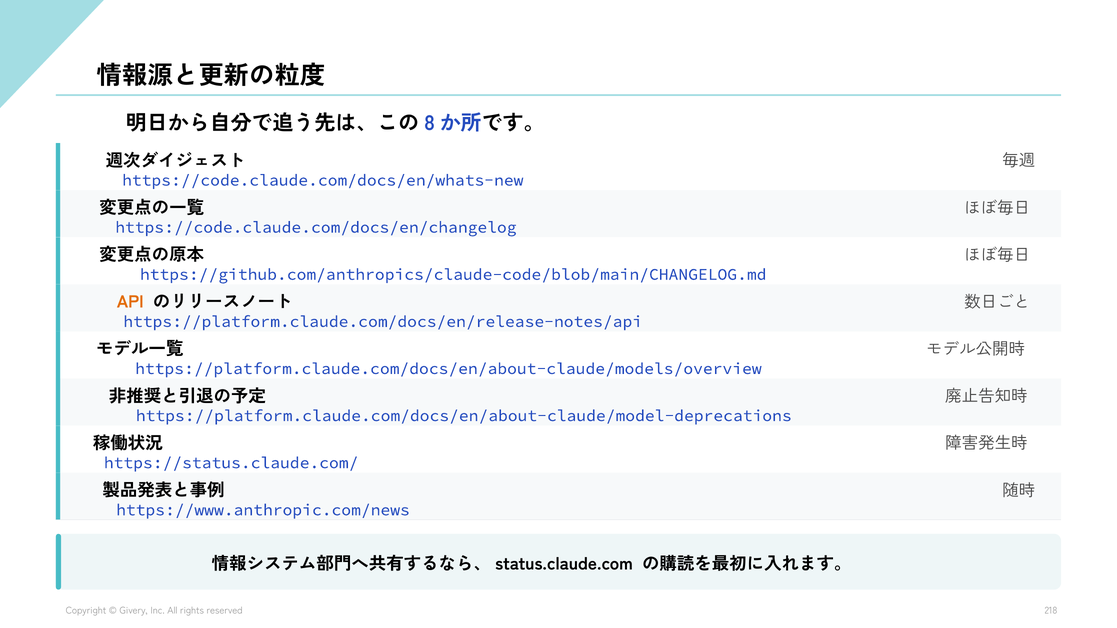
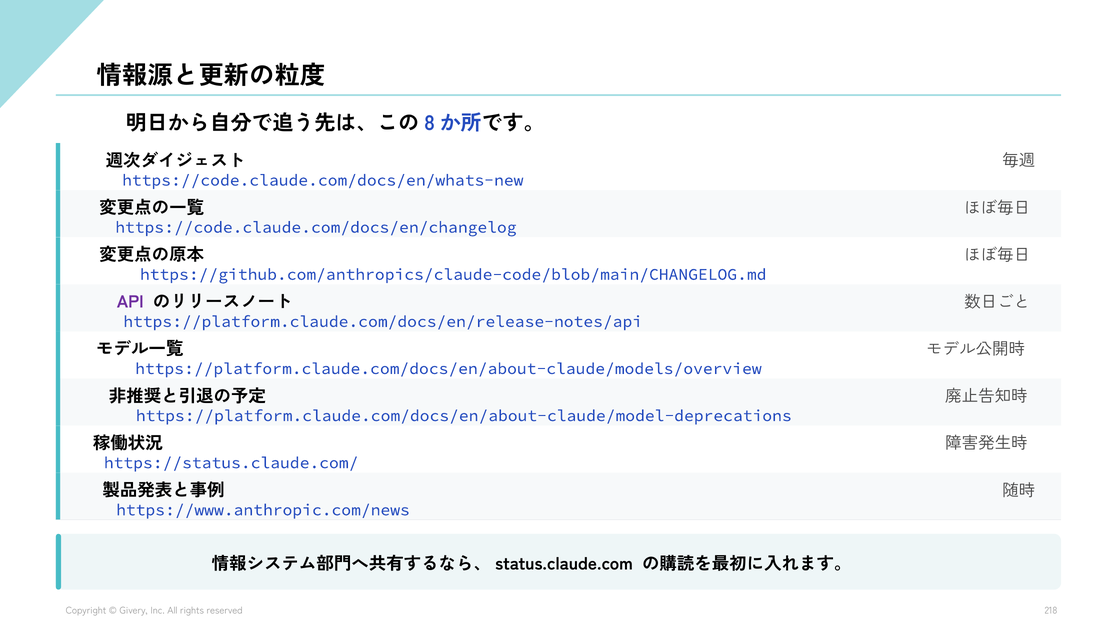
API colour: orange -> purple
